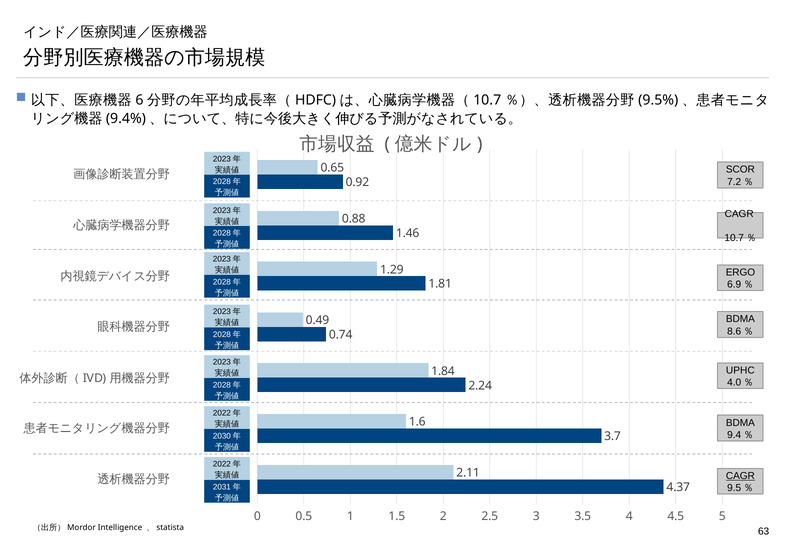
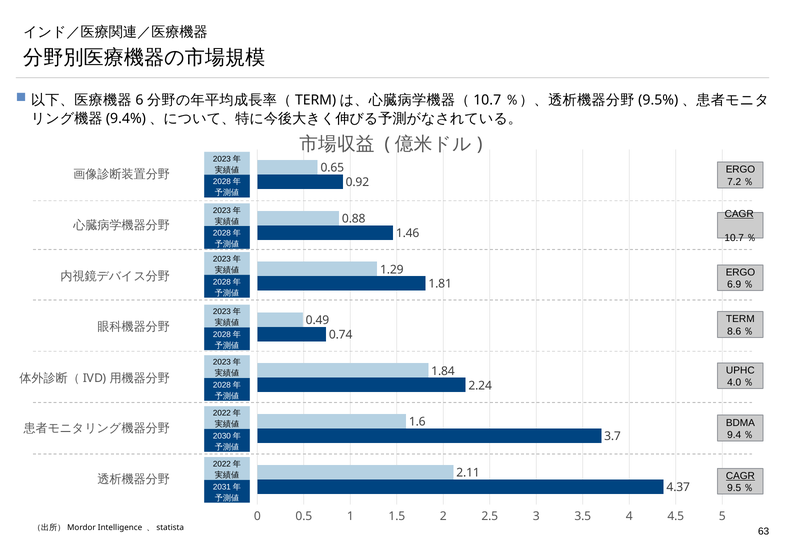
HDFC at (316, 100): HDFC -> TERM
SCOR at (740, 170): SCOR -> ERGO
CAGR at (739, 214) underline: none -> present
BDMA at (740, 319): BDMA -> TERM
